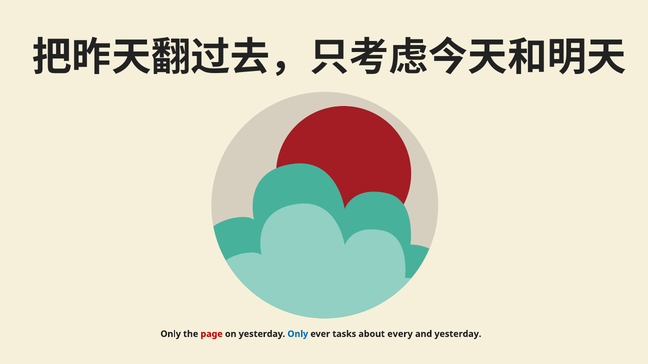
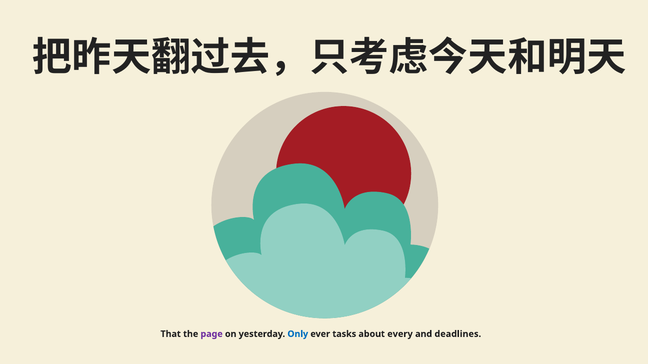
Only at (171, 334): Only -> That
page colour: red -> purple
and yesterday: yesterday -> deadlines
